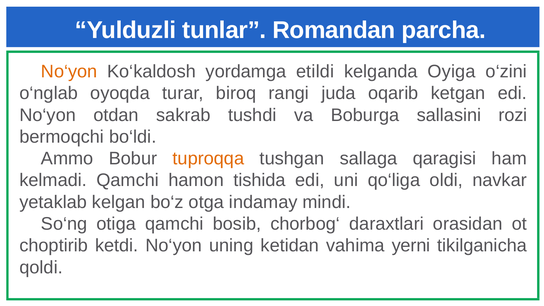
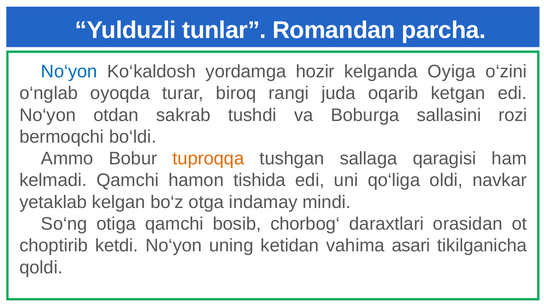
No‘yon at (69, 72) colour: orange -> blue
etildi: etildi -> hozir
yerni: yerni -> asari
